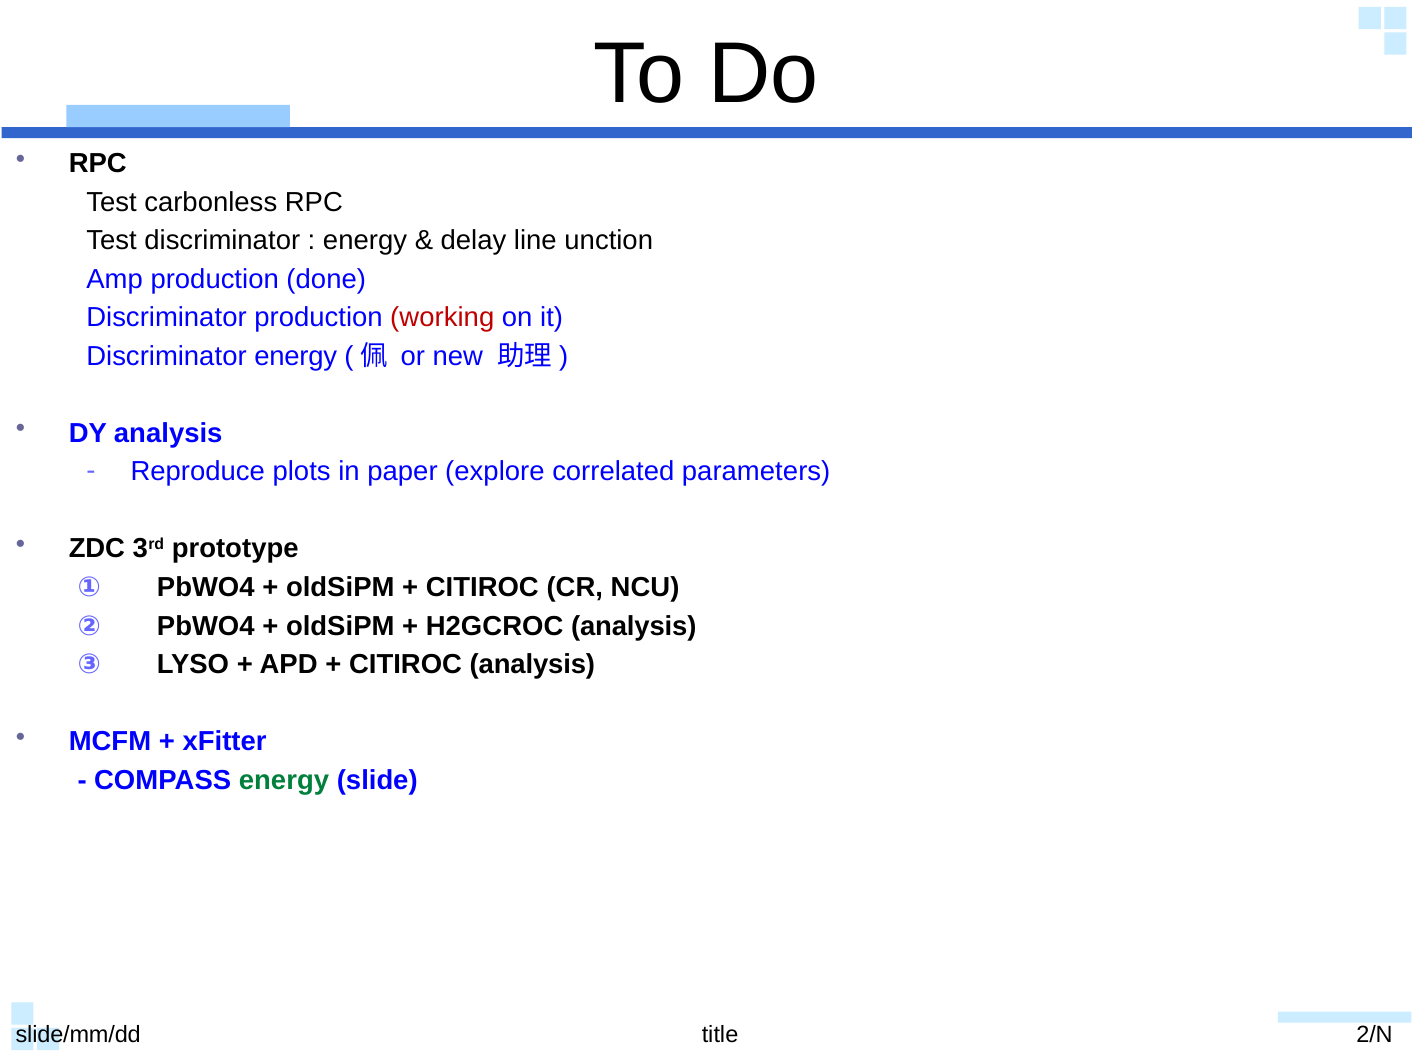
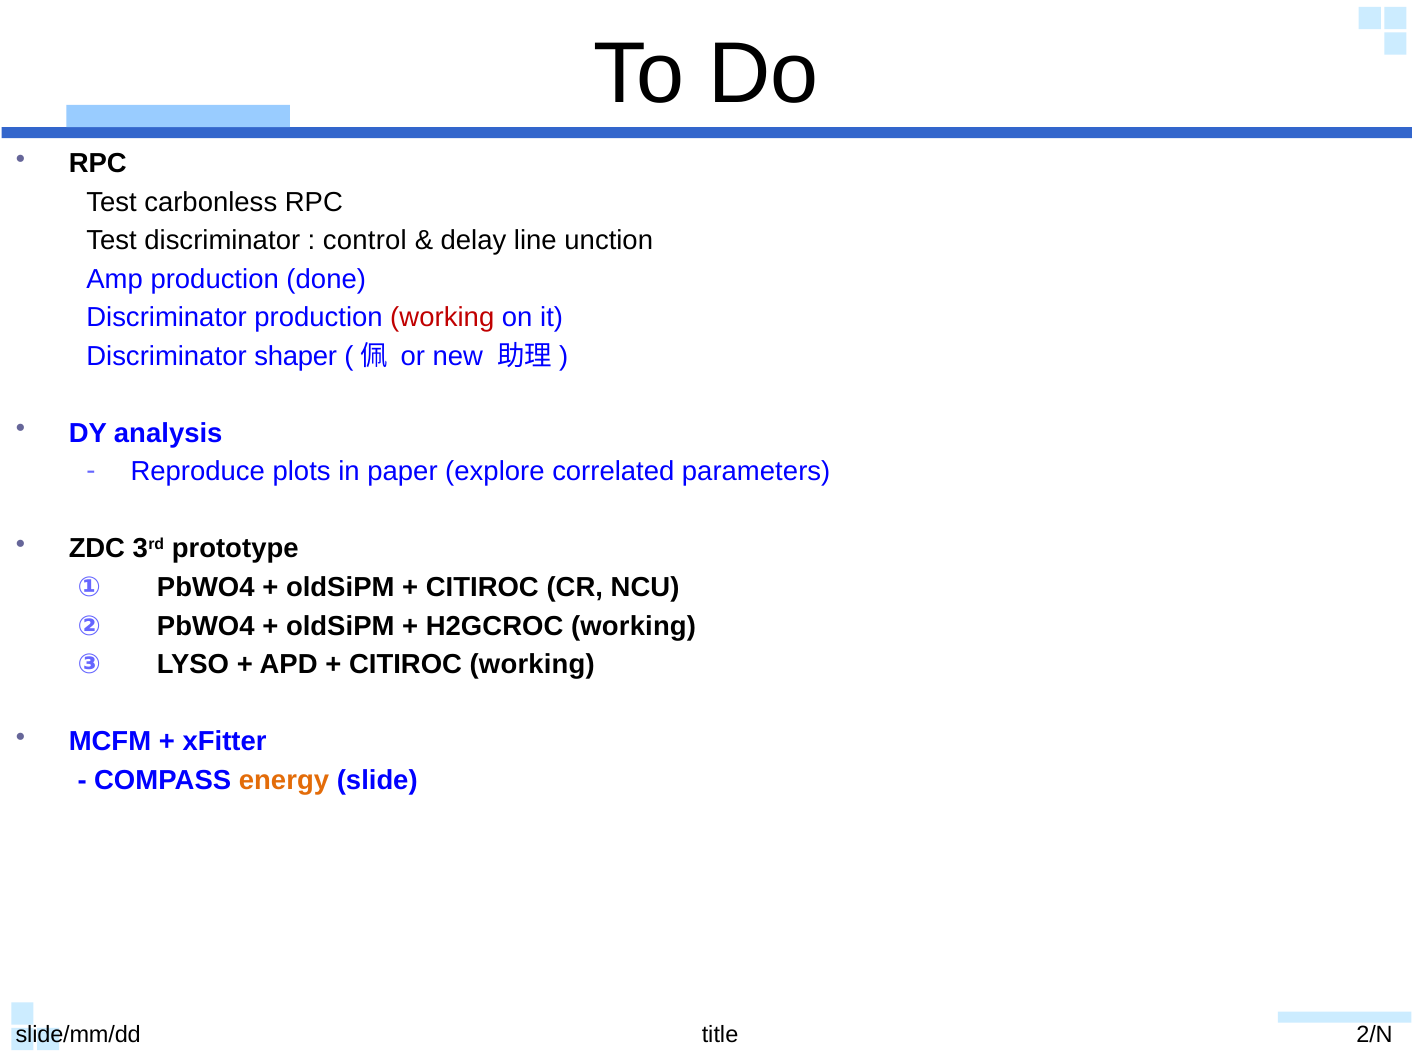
energy at (365, 241): energy -> control
Discriminator energy: energy -> shaper
H2GCROC analysis: analysis -> working
CITIROC analysis: analysis -> working
energy at (284, 780) colour: green -> orange
